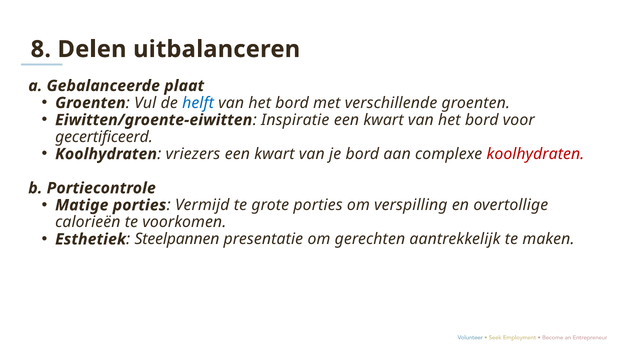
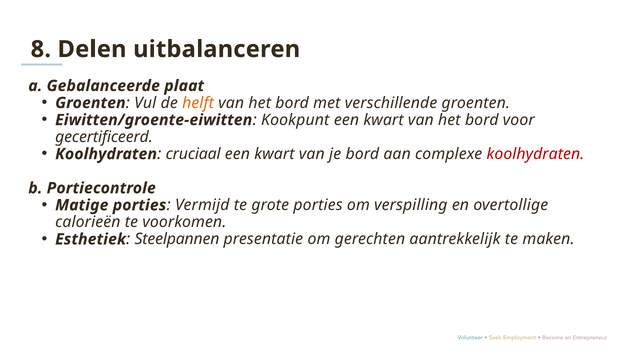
helft colour: blue -> orange
Inspiratie: Inspiratie -> Kookpunt
vriezers: vriezers -> cruciaal
